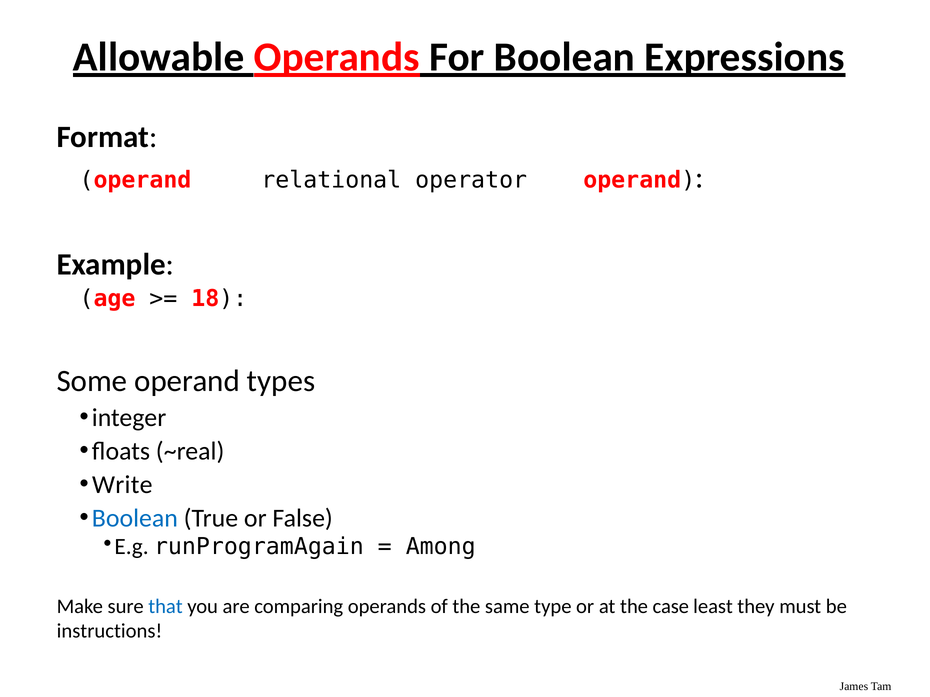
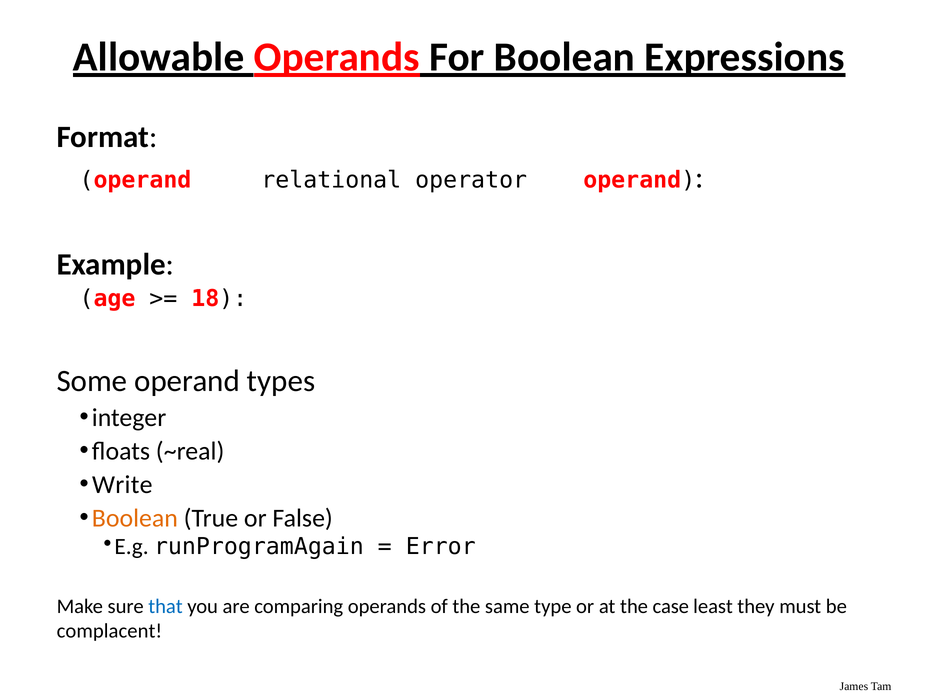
Boolean at (135, 519) colour: blue -> orange
Among: Among -> Error
instructions: instructions -> complacent
